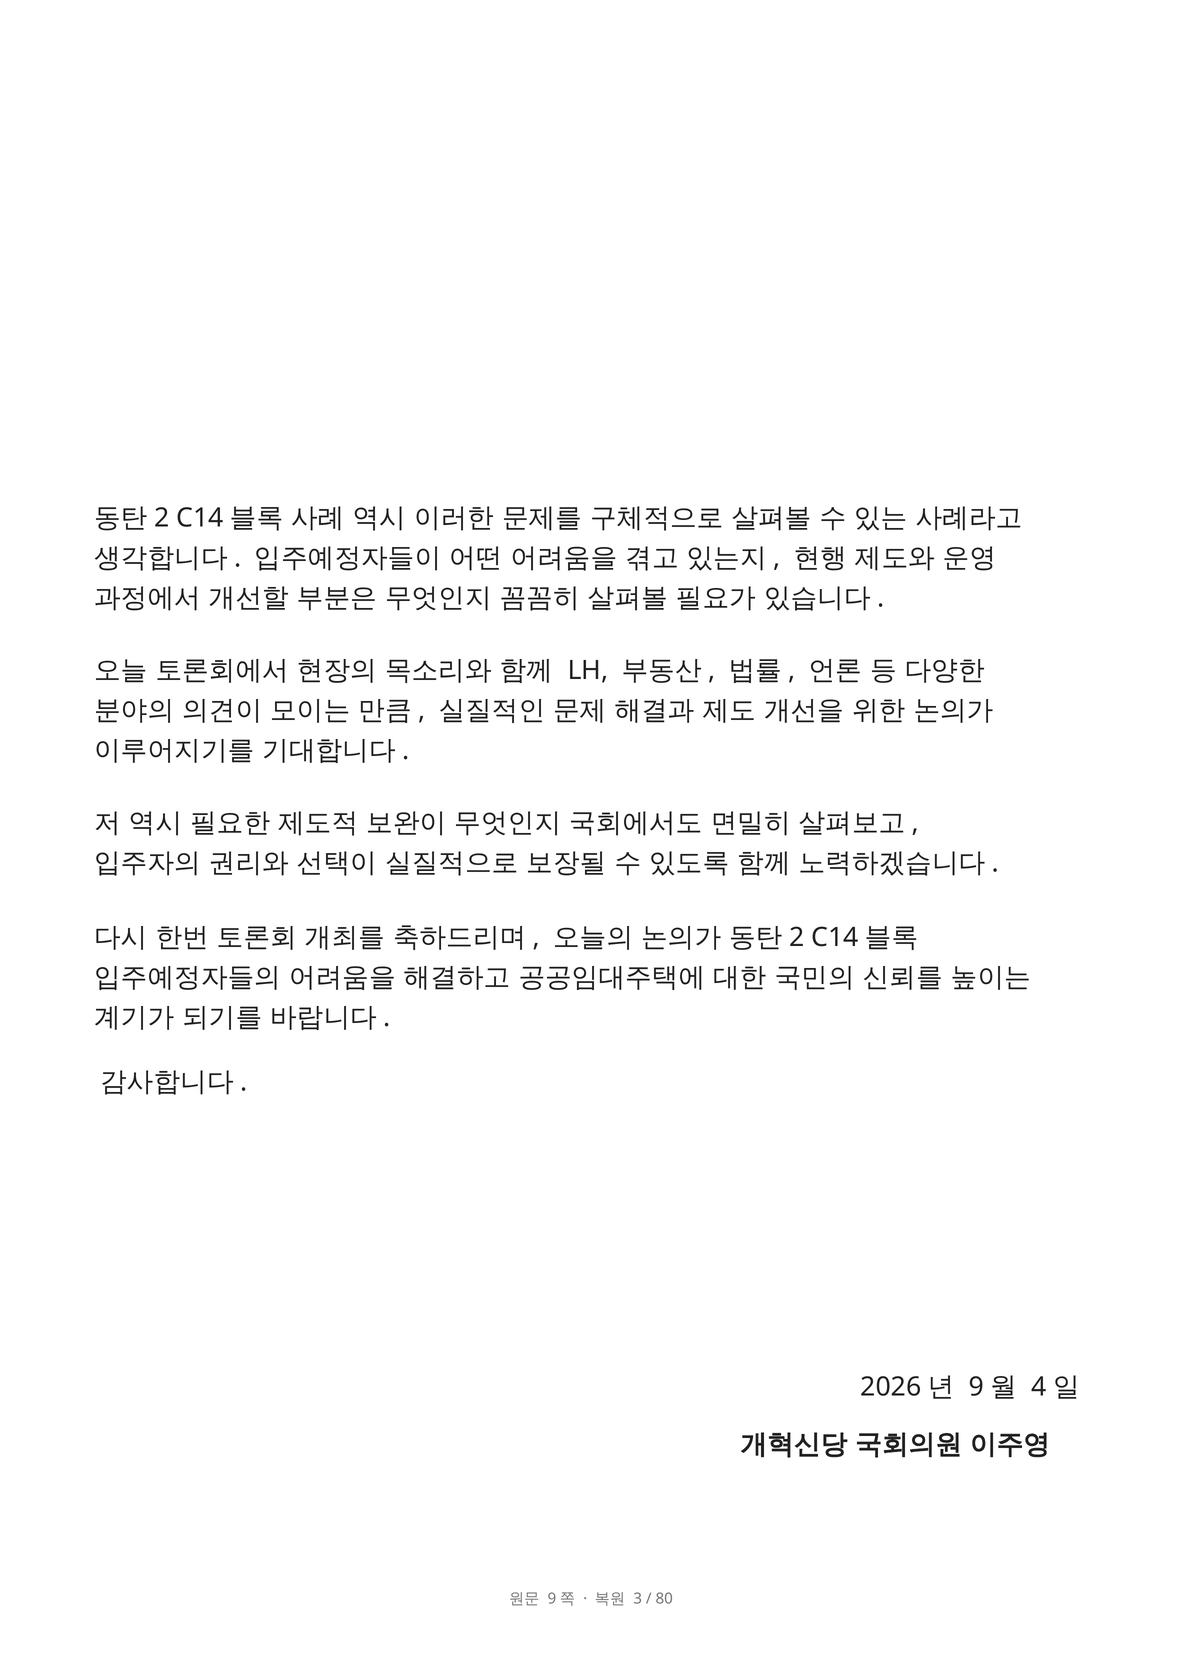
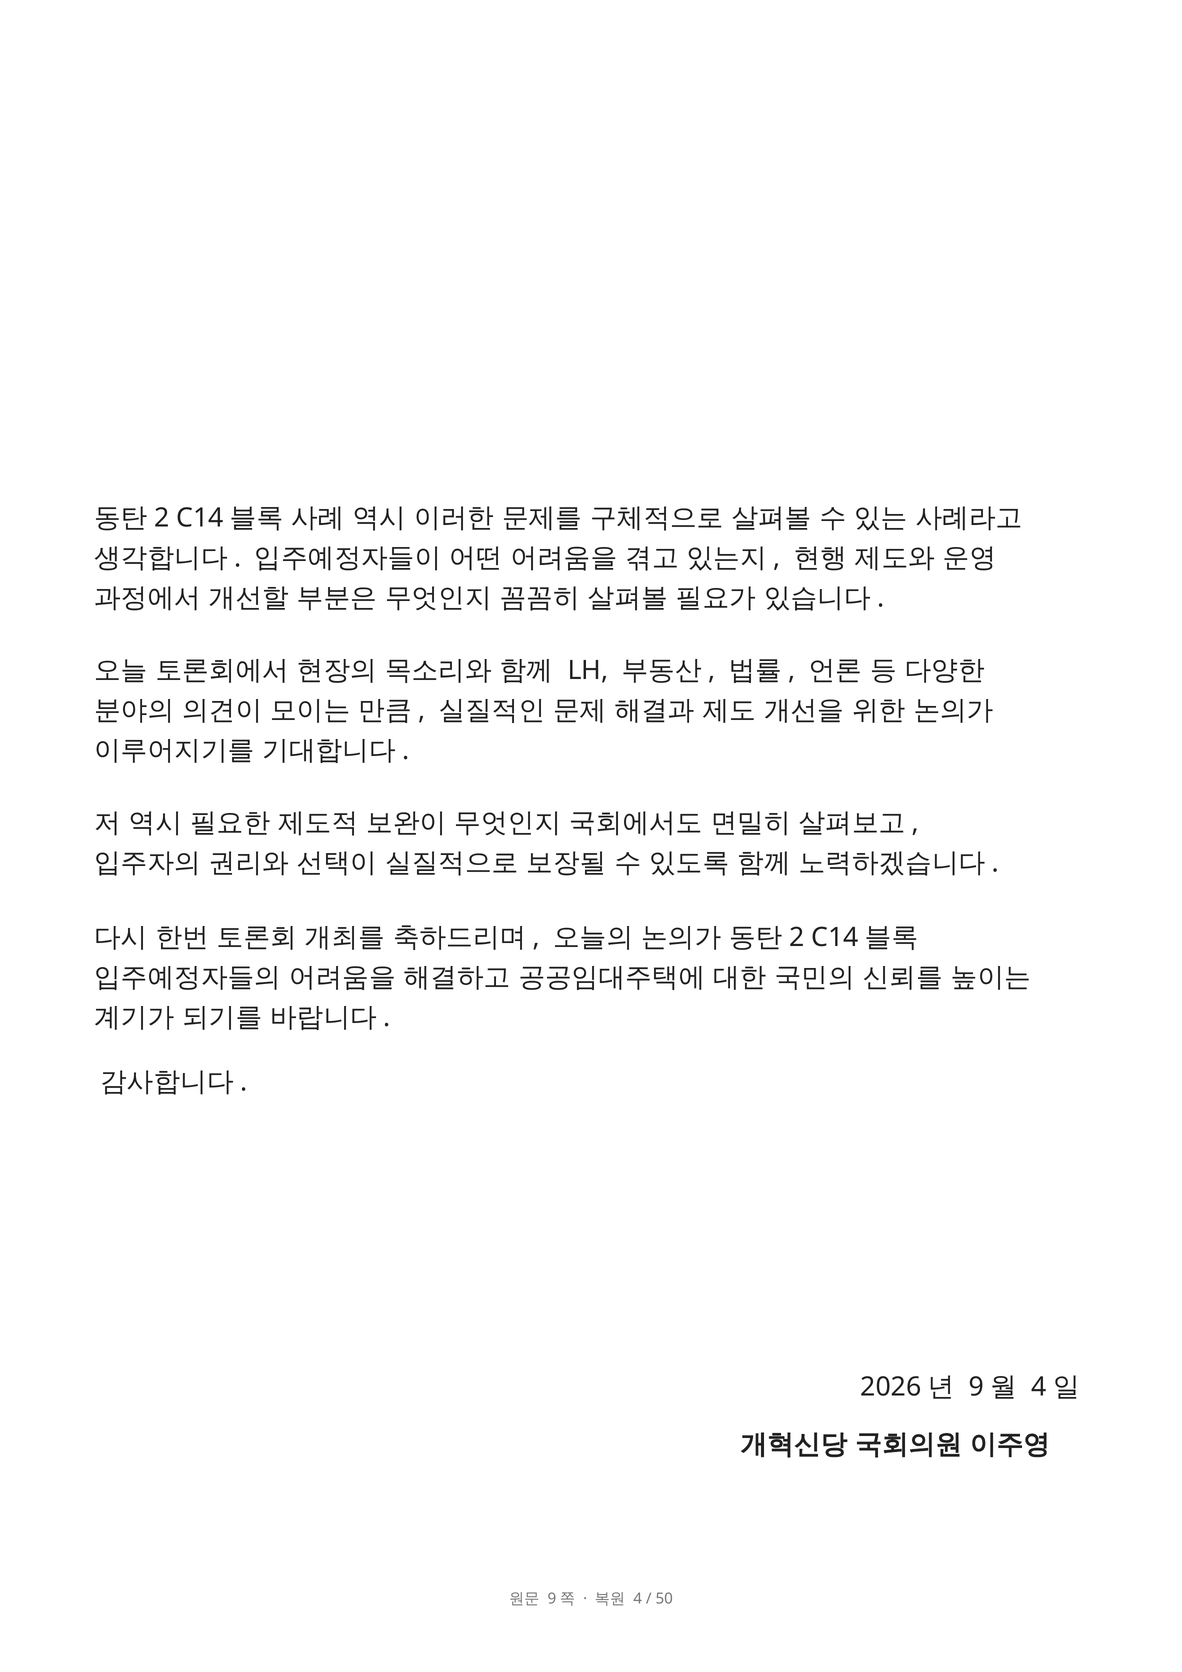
3 at (638, 1599): 3 -> 4
80: 80 -> 50
